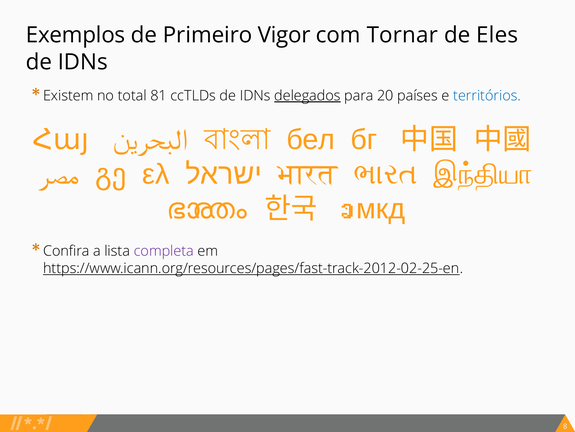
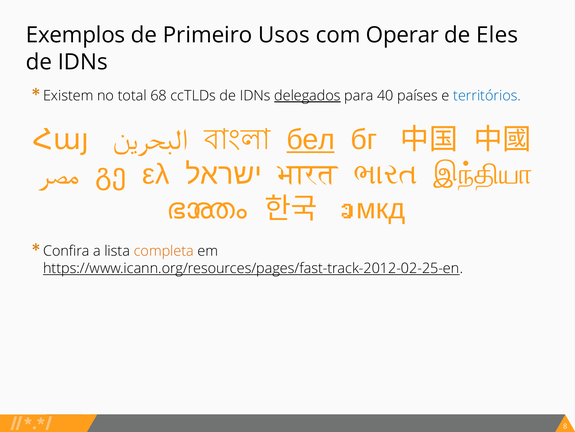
Vigor: Vigor -> Usos
Tornar: Tornar -> Operar
81: 81 -> 68
20: 20 -> 40
бел underline: none -> present
completa colour: purple -> orange
